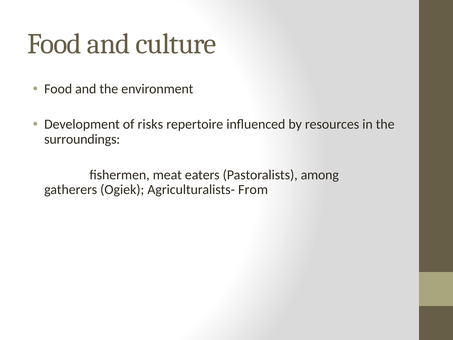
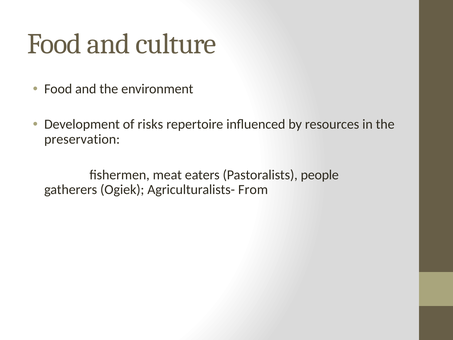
surroundings: surroundings -> preservation
among: among -> people
